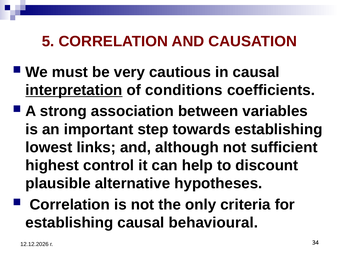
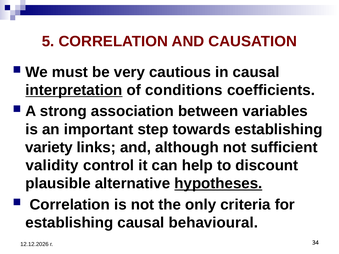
lowest: lowest -> variety
highest: highest -> validity
hypotheses underline: none -> present
